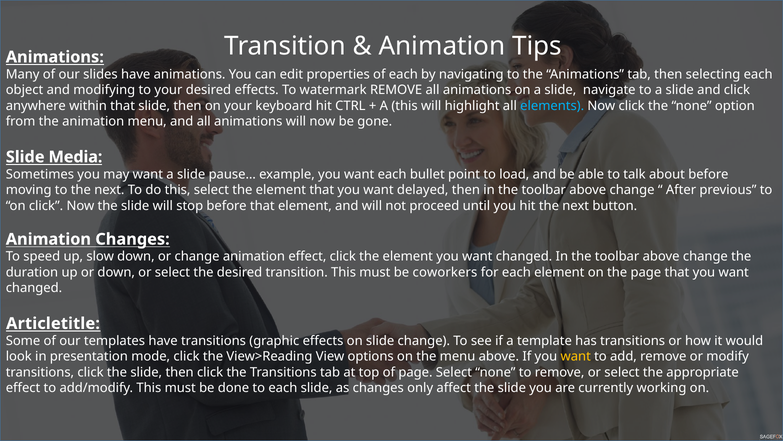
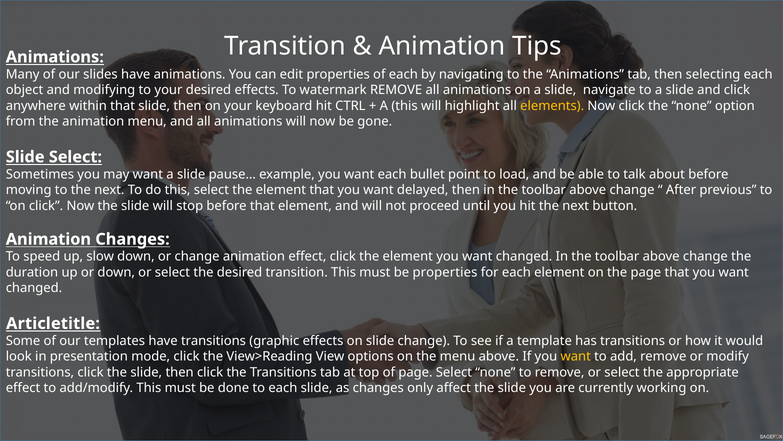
elements colour: light blue -> yellow
Slide Media: Media -> Select
be coworkers: coworkers -> properties
